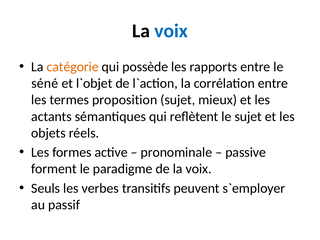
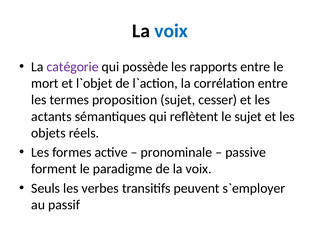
catégorie colour: orange -> purple
séné: séné -> mort
mieux: mieux -> cesser
